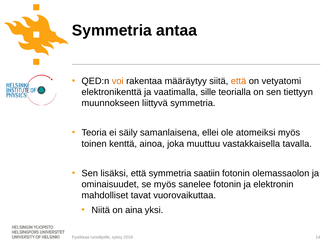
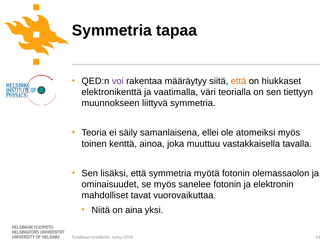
antaa: antaa -> tapaa
voi colour: orange -> purple
vetyatomi: vetyatomi -> hiukkaset
sille: sille -> väri
saatiin: saatiin -> myötä
